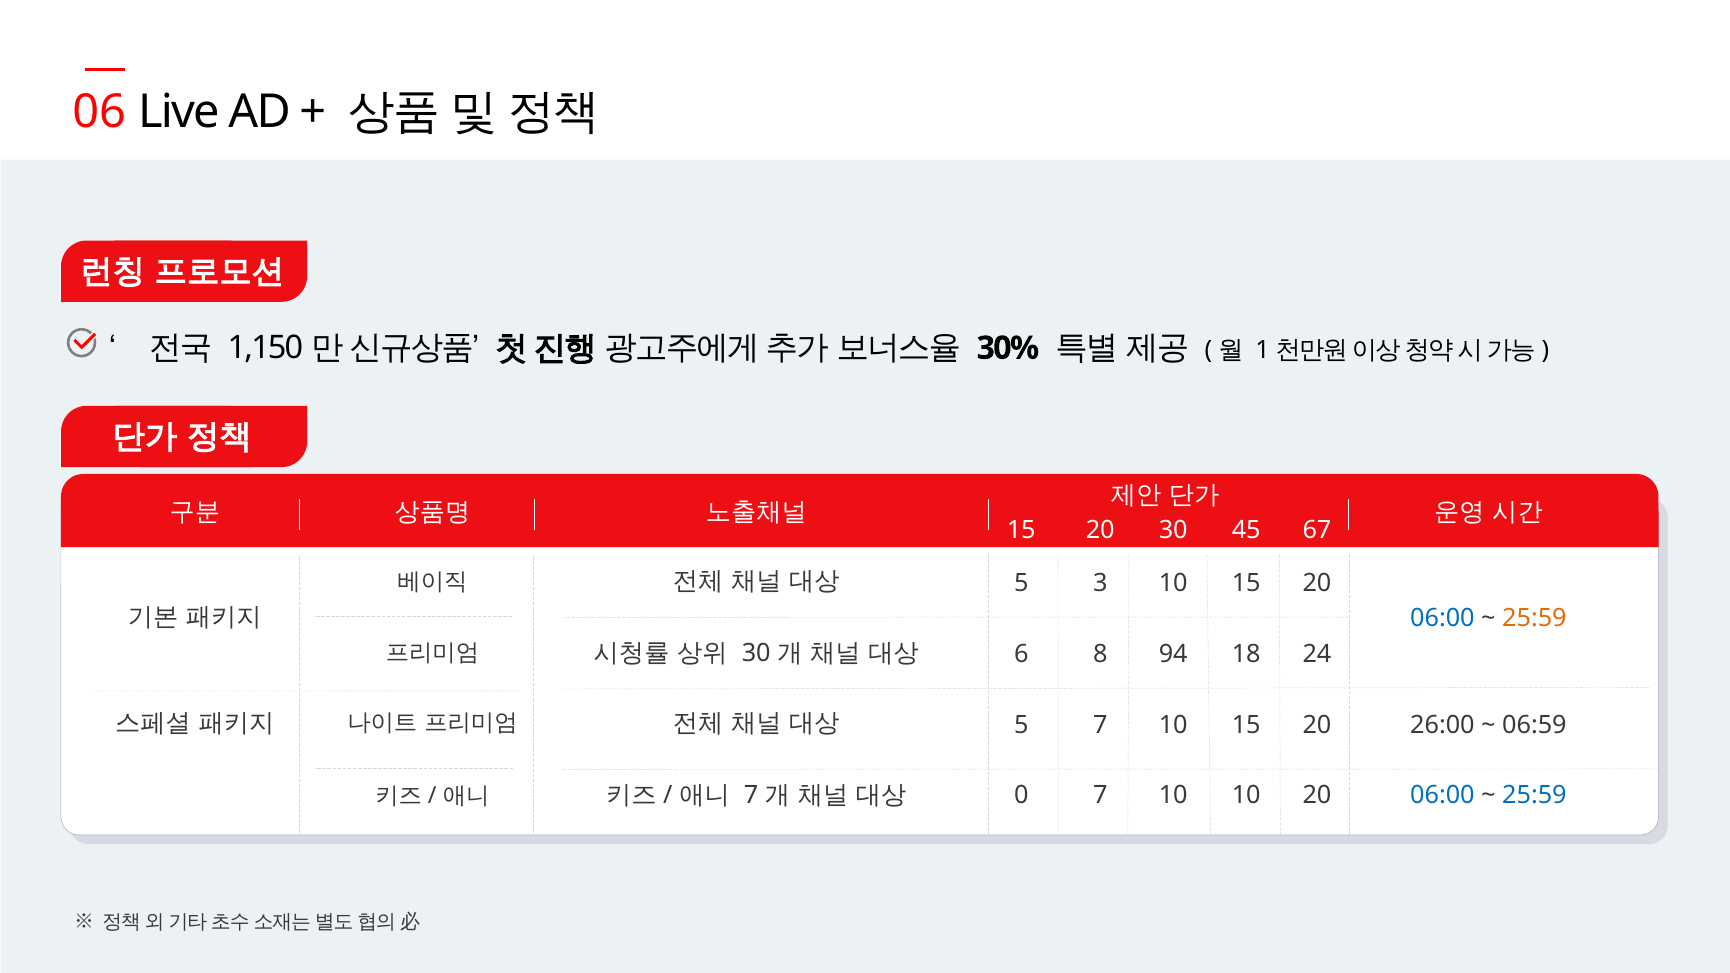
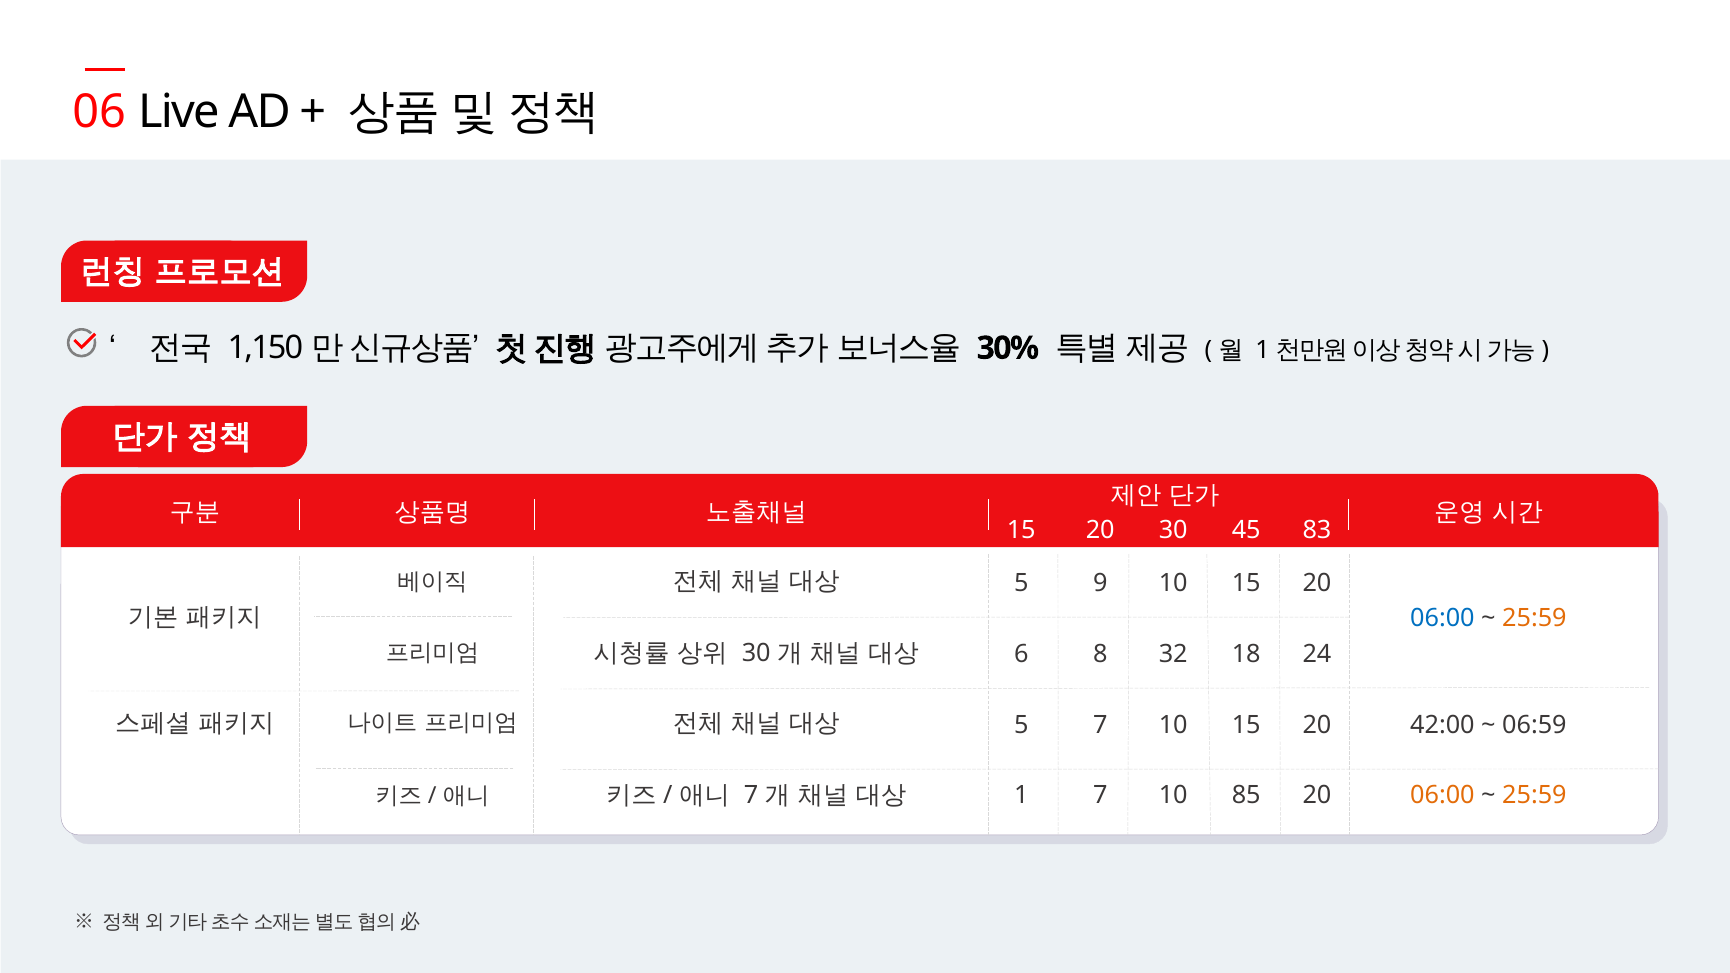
67: 67 -> 83
3: 3 -> 9
94: 94 -> 32
26:00: 26:00 -> 42:00
0: 0 -> 1
10 10: 10 -> 85
06:00 at (1442, 796) colour: blue -> orange
25:59 at (1534, 796) colour: blue -> orange
